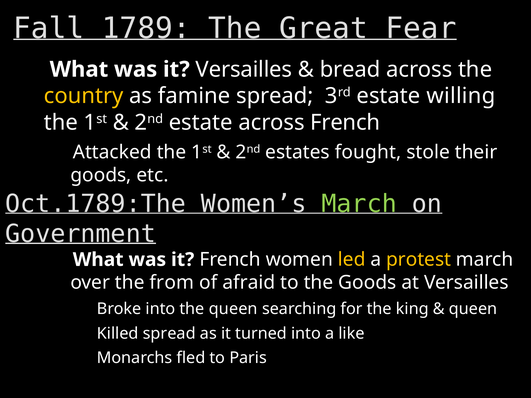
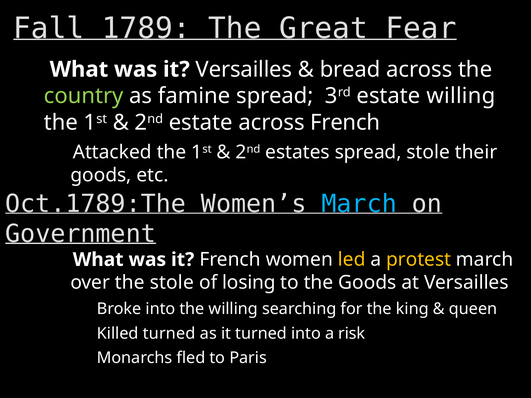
country colour: yellow -> light green
estates fought: fought -> spread
March at (359, 204) colour: light green -> light blue
the from: from -> stole
afraid: afraid -> losing
the queen: queen -> willing
spread at (169, 334): spread -> turned
like: like -> risk
